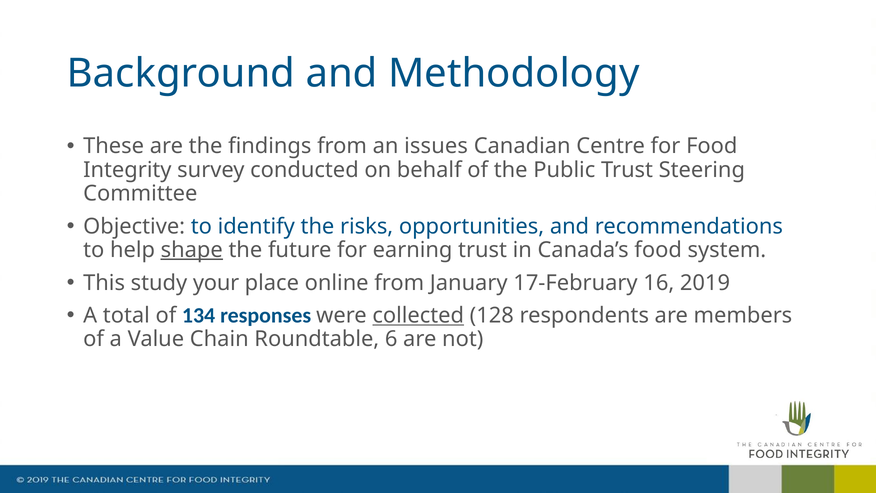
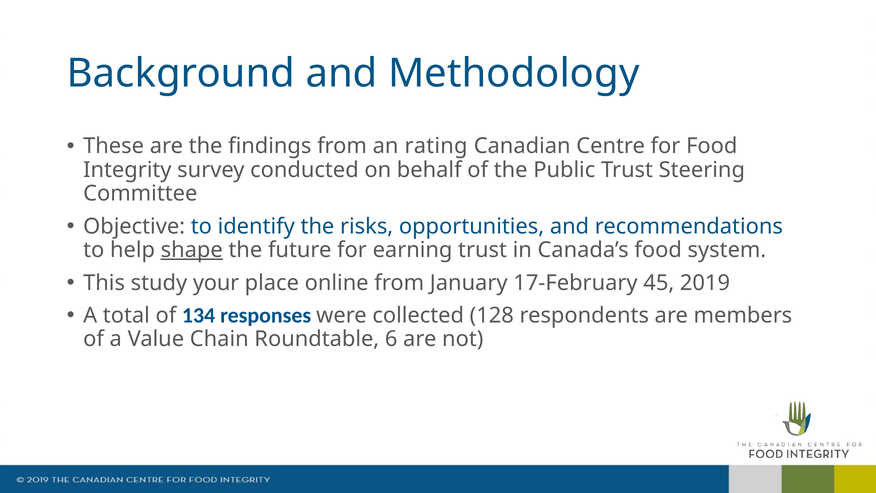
issues: issues -> rating
16: 16 -> 45
collected underline: present -> none
